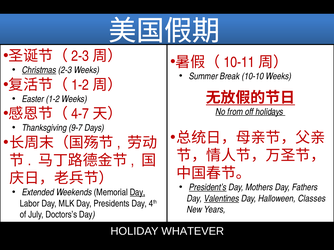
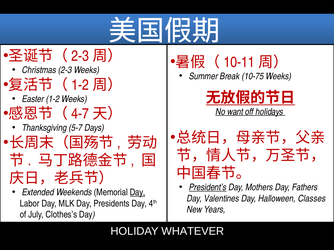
Christmas underline: present -> none
10-10: 10-10 -> 10-75
from: from -> want
9-7: 9-7 -> 5-7
Valentines underline: present -> none
Doctors’s: Doctors’s -> Clothes’s
